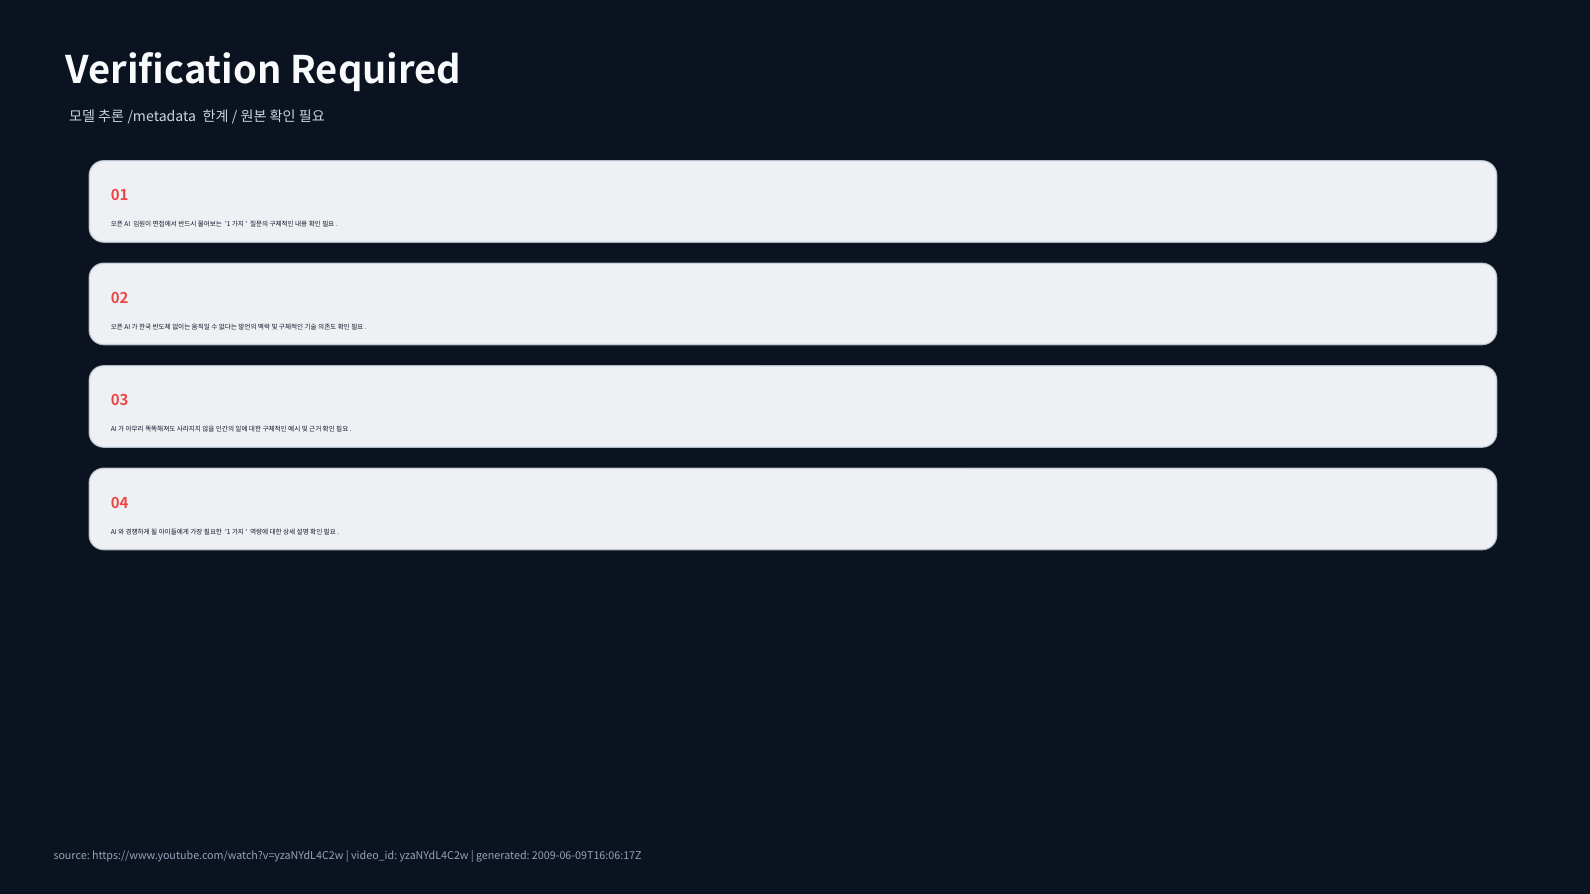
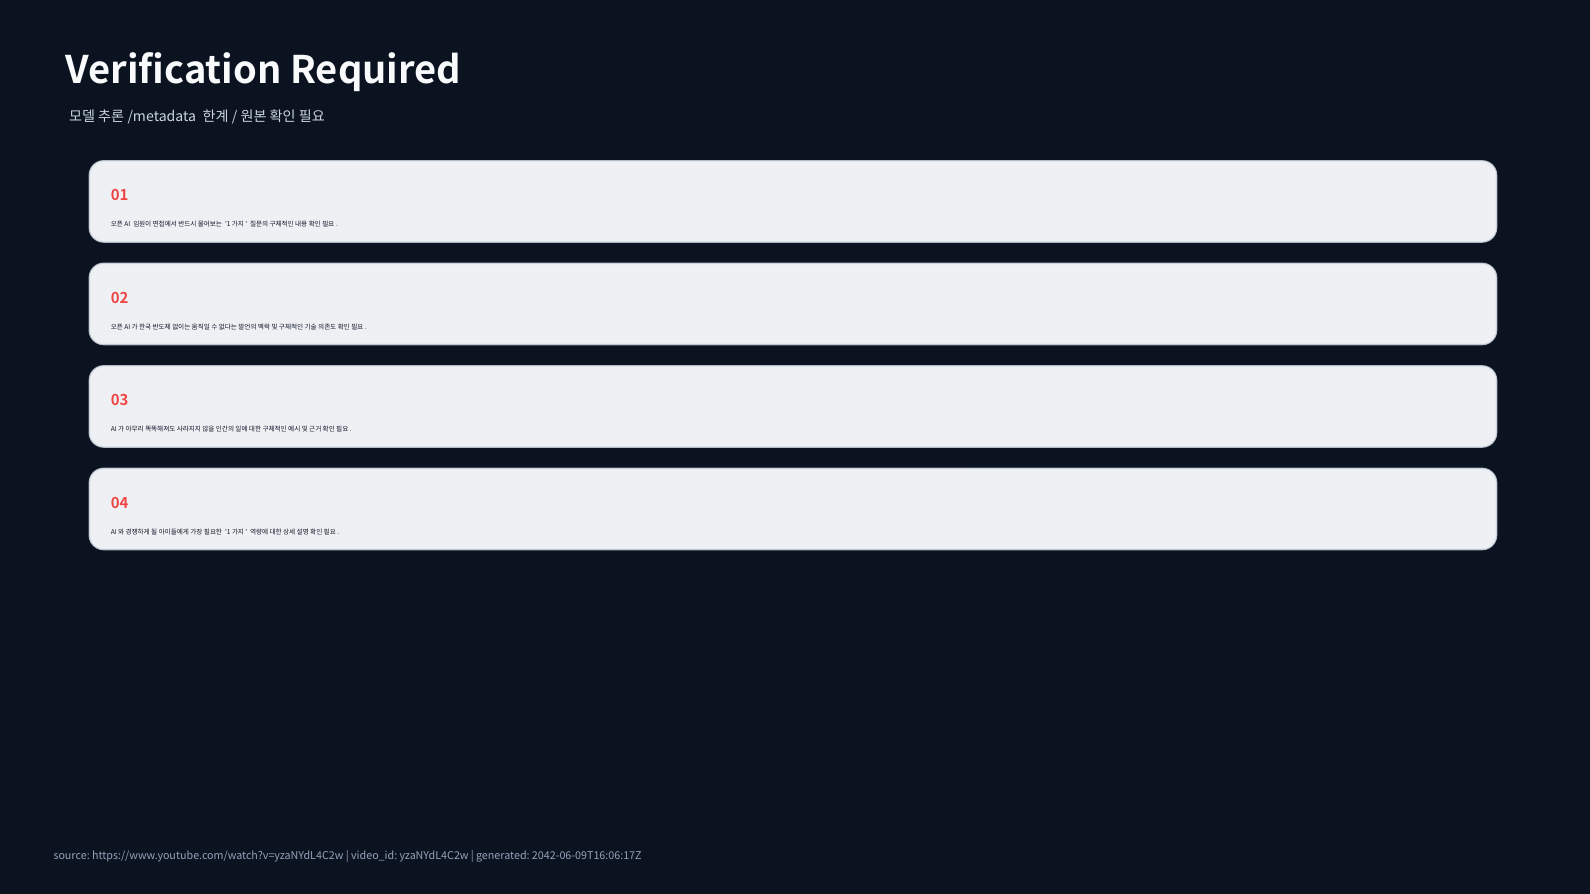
2009-06-09T16:06:17Z: 2009-06-09T16:06:17Z -> 2042-06-09T16:06:17Z
